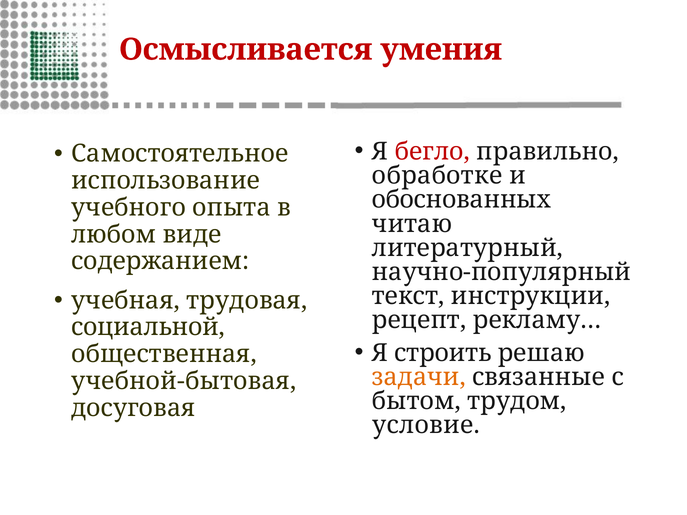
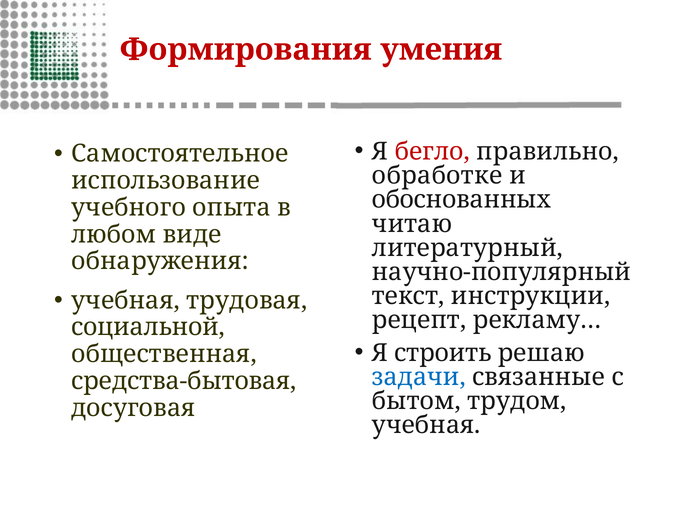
Осмысливается: Осмысливается -> Формирования
содержанием: содержанием -> обнаружения
задачи colour: orange -> blue
учебной-бытовая: учебной-бытовая -> средства-бытовая
условие at (426, 425): условие -> учебная
